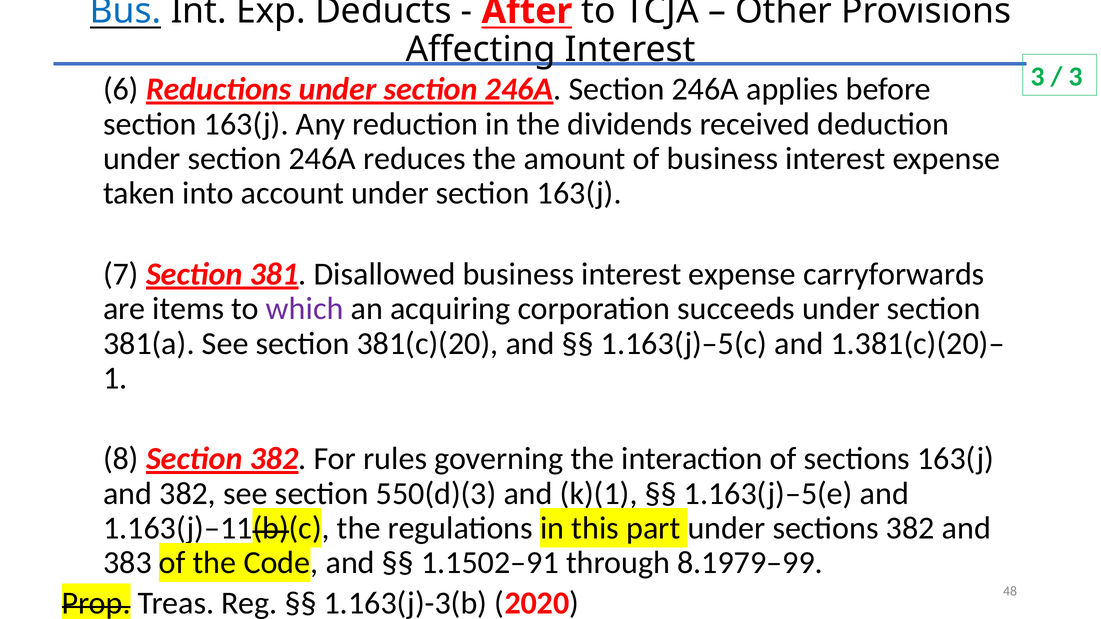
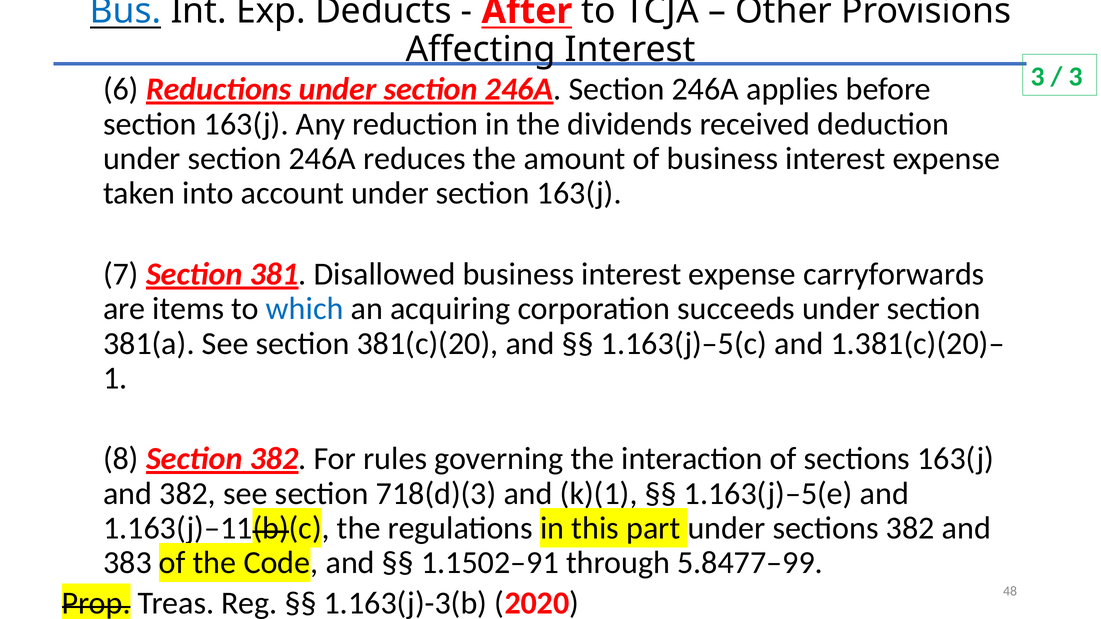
which colour: purple -> blue
550(d)(3: 550(d)(3 -> 718(d)(3
8.1979–99: 8.1979–99 -> 5.8477–99
